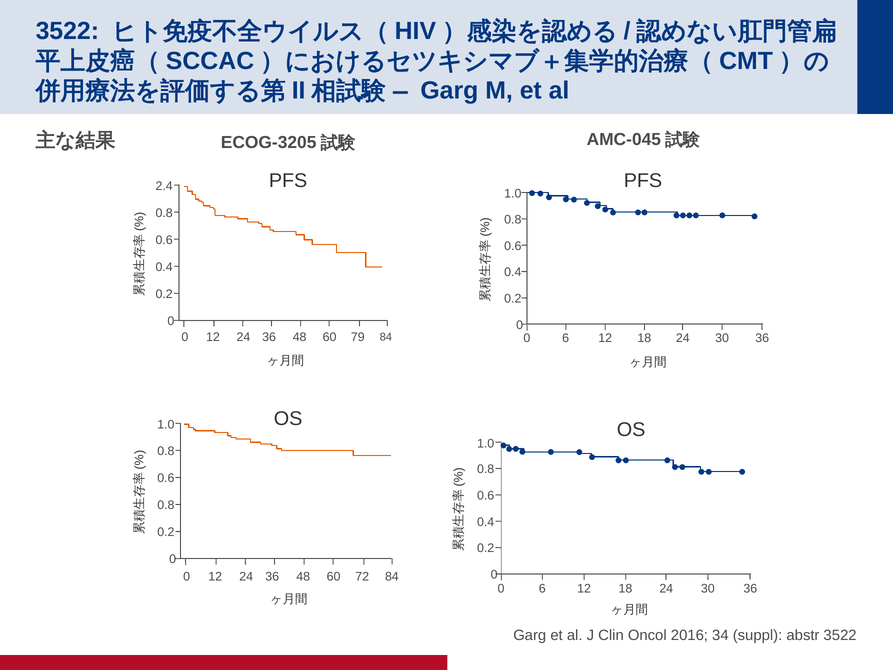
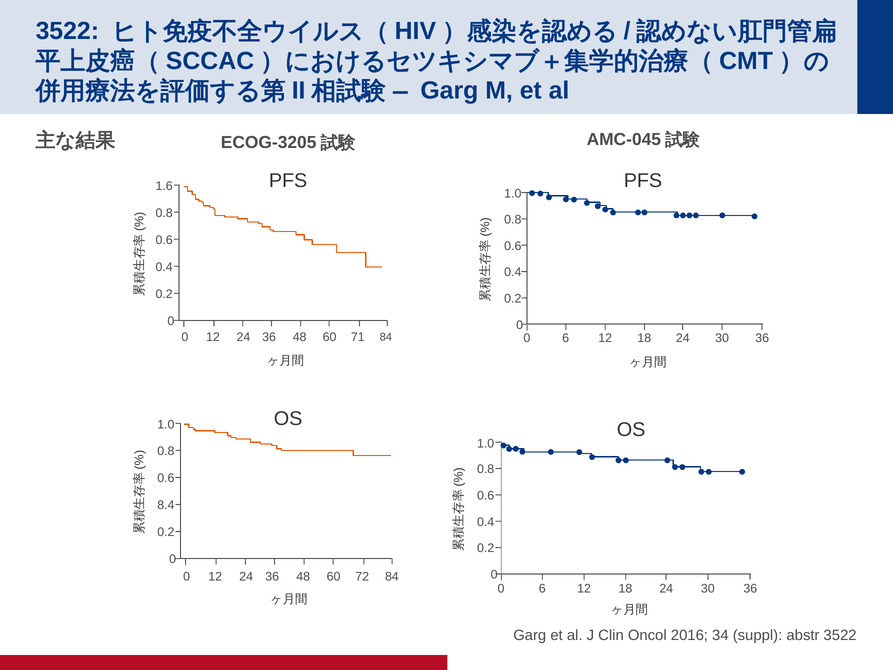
2.4: 2.4 -> 1.6
79: 79 -> 71
0.8 at (166, 505): 0.8 -> 8.4
